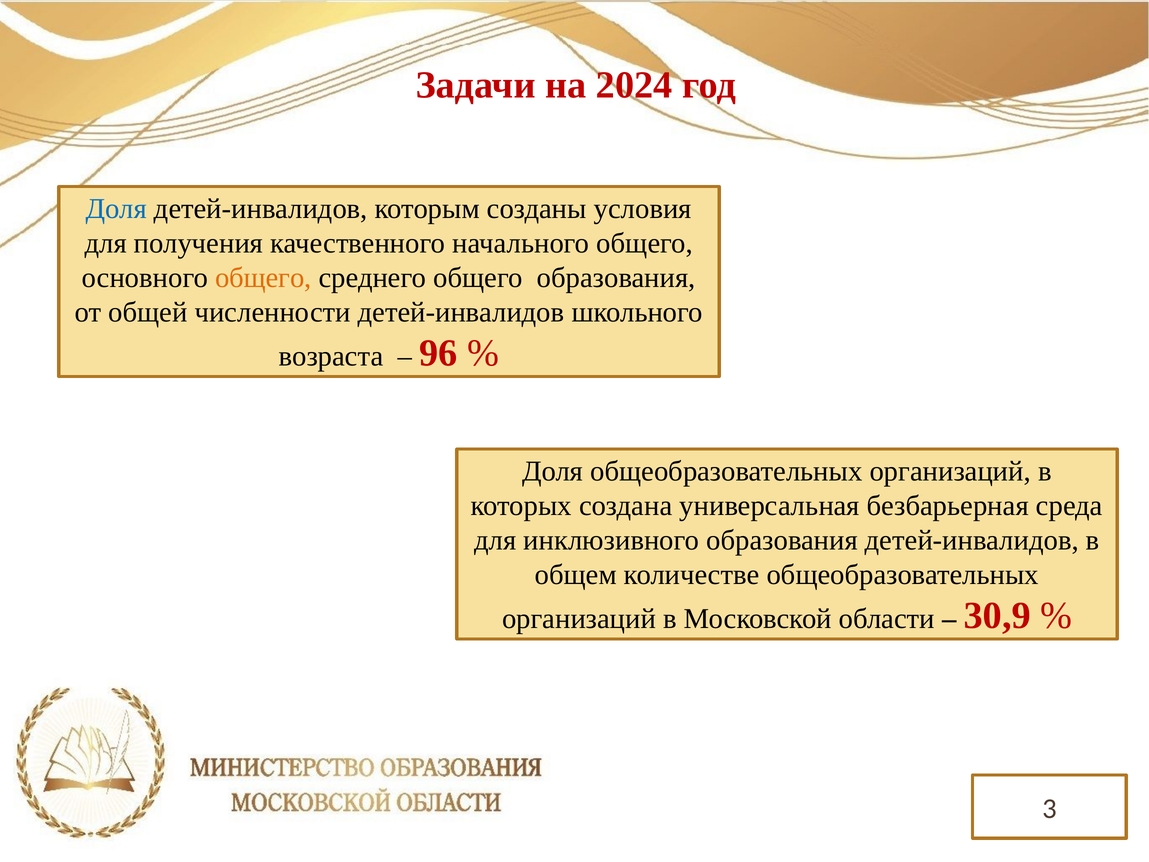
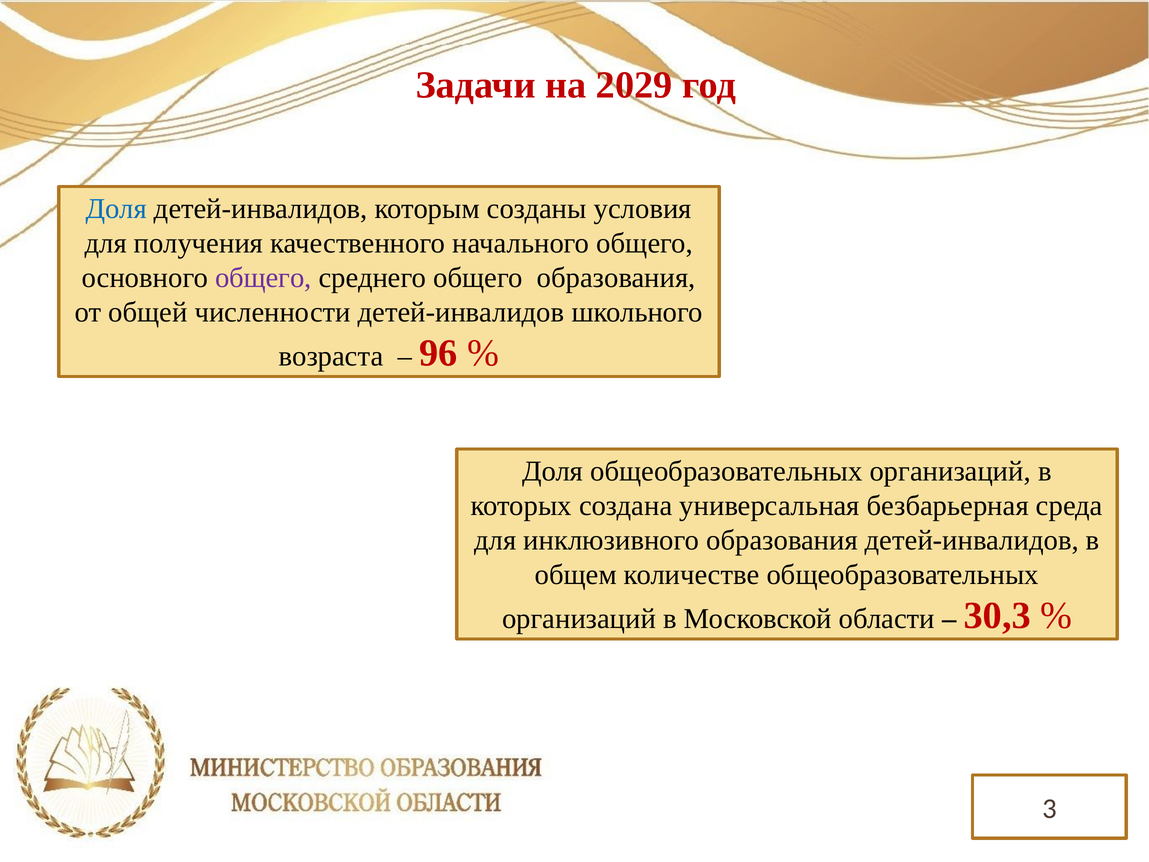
2024: 2024 -> 2029
общего at (263, 278) colour: orange -> purple
30,9: 30,9 -> 30,3
